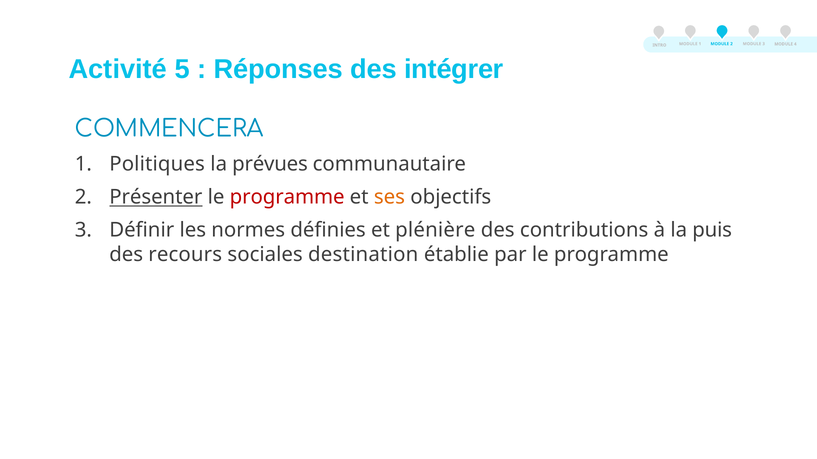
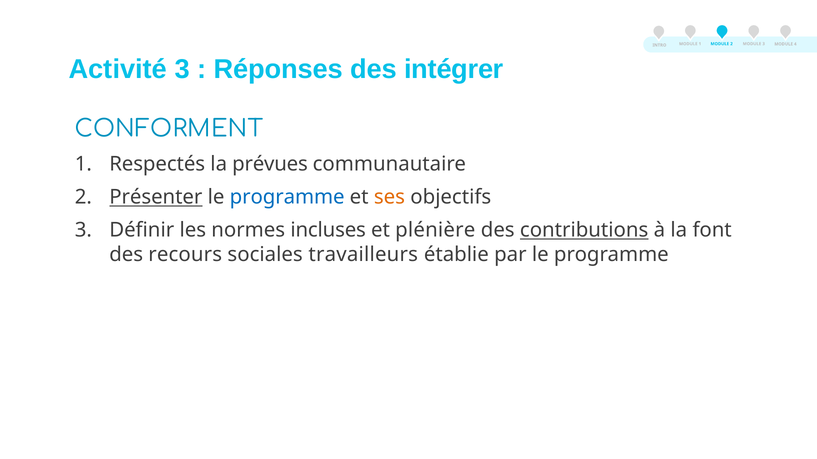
Activité 5: 5 -> 3
COMMENCERA: COMMENCERA -> CONFORMENT
Politiques: Politiques -> Respectés
programme at (287, 197) colour: red -> blue
définies: définies -> incluses
contributions underline: none -> present
puis: puis -> font
destination: destination -> travailleurs
